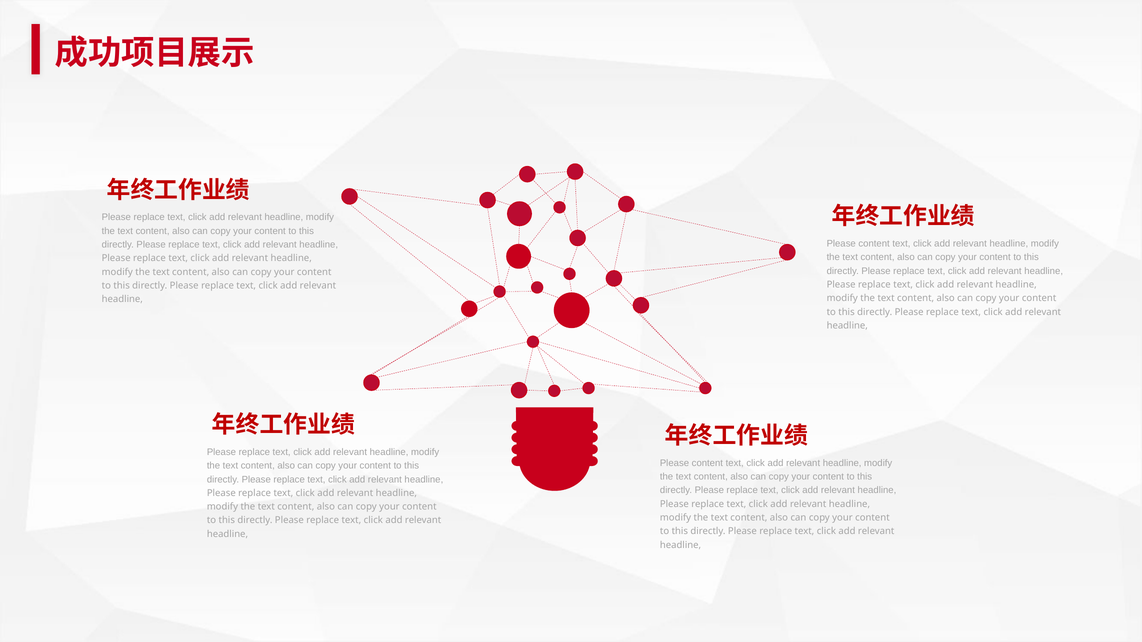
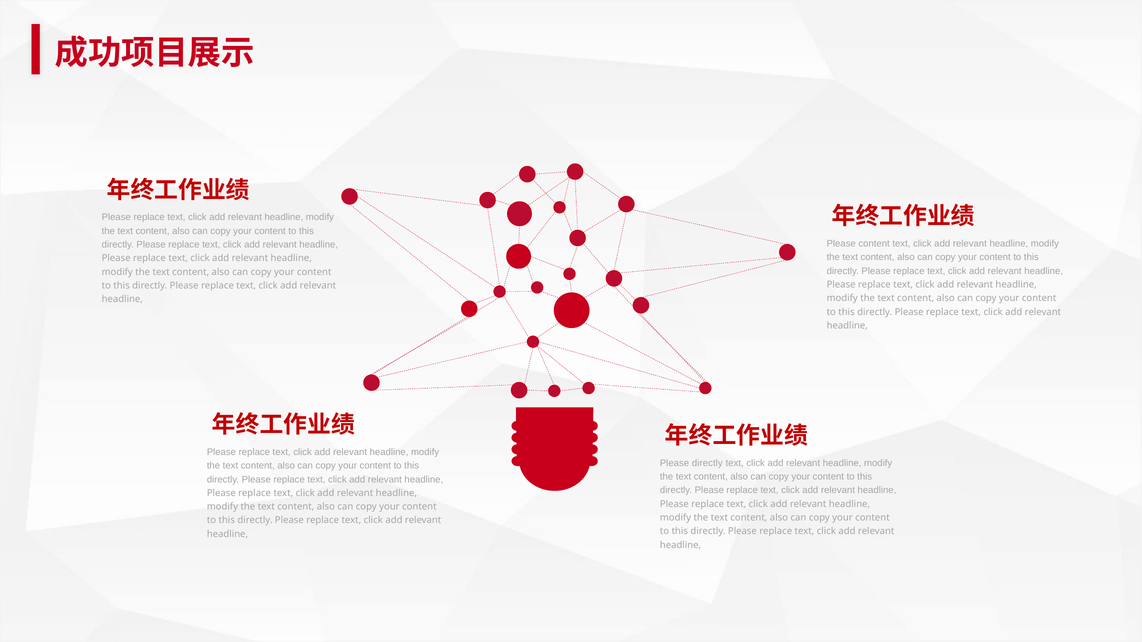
content at (707, 463): content -> directly
